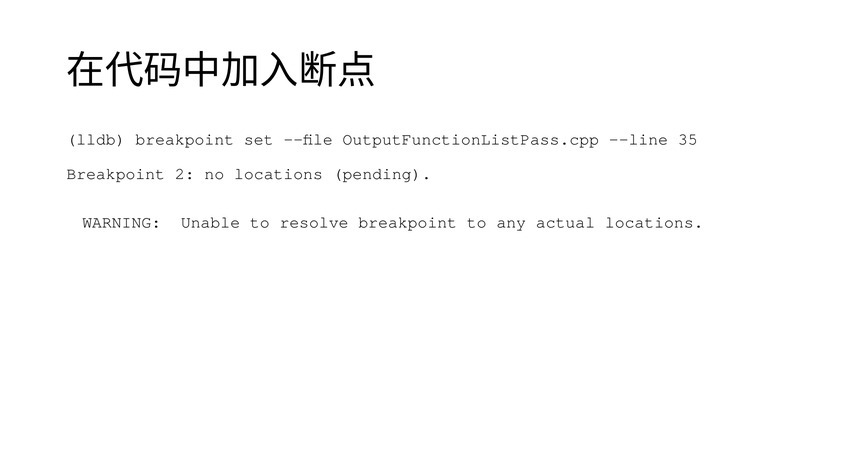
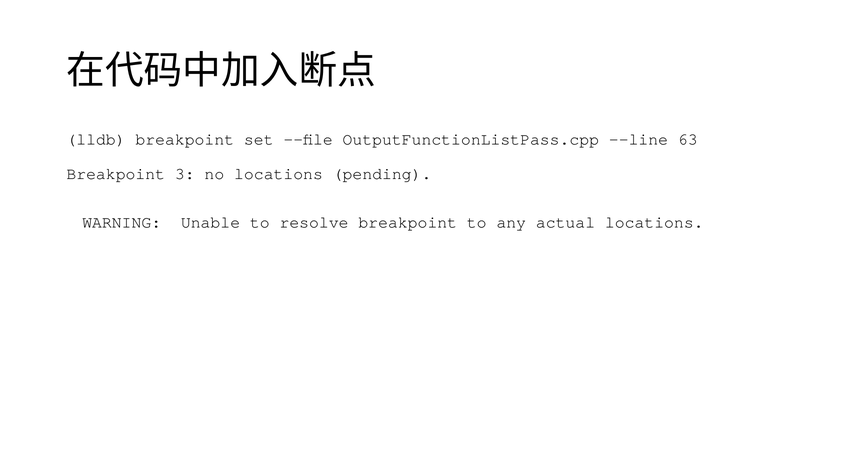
35: 35 -> 63
2: 2 -> 3
